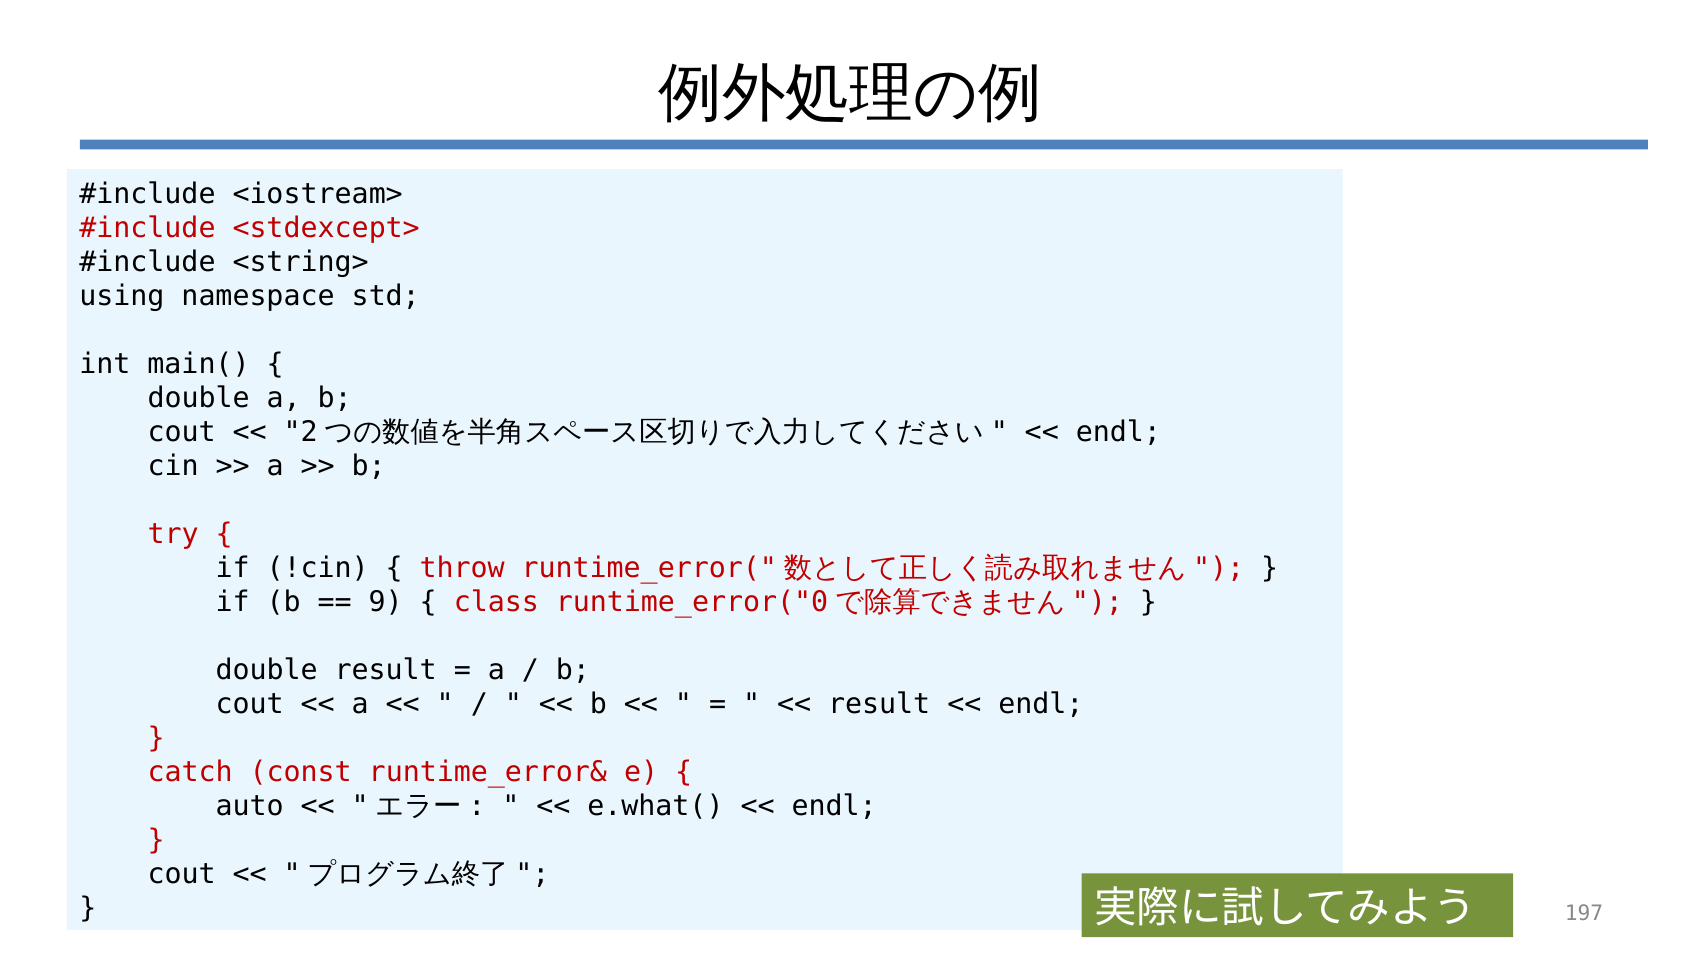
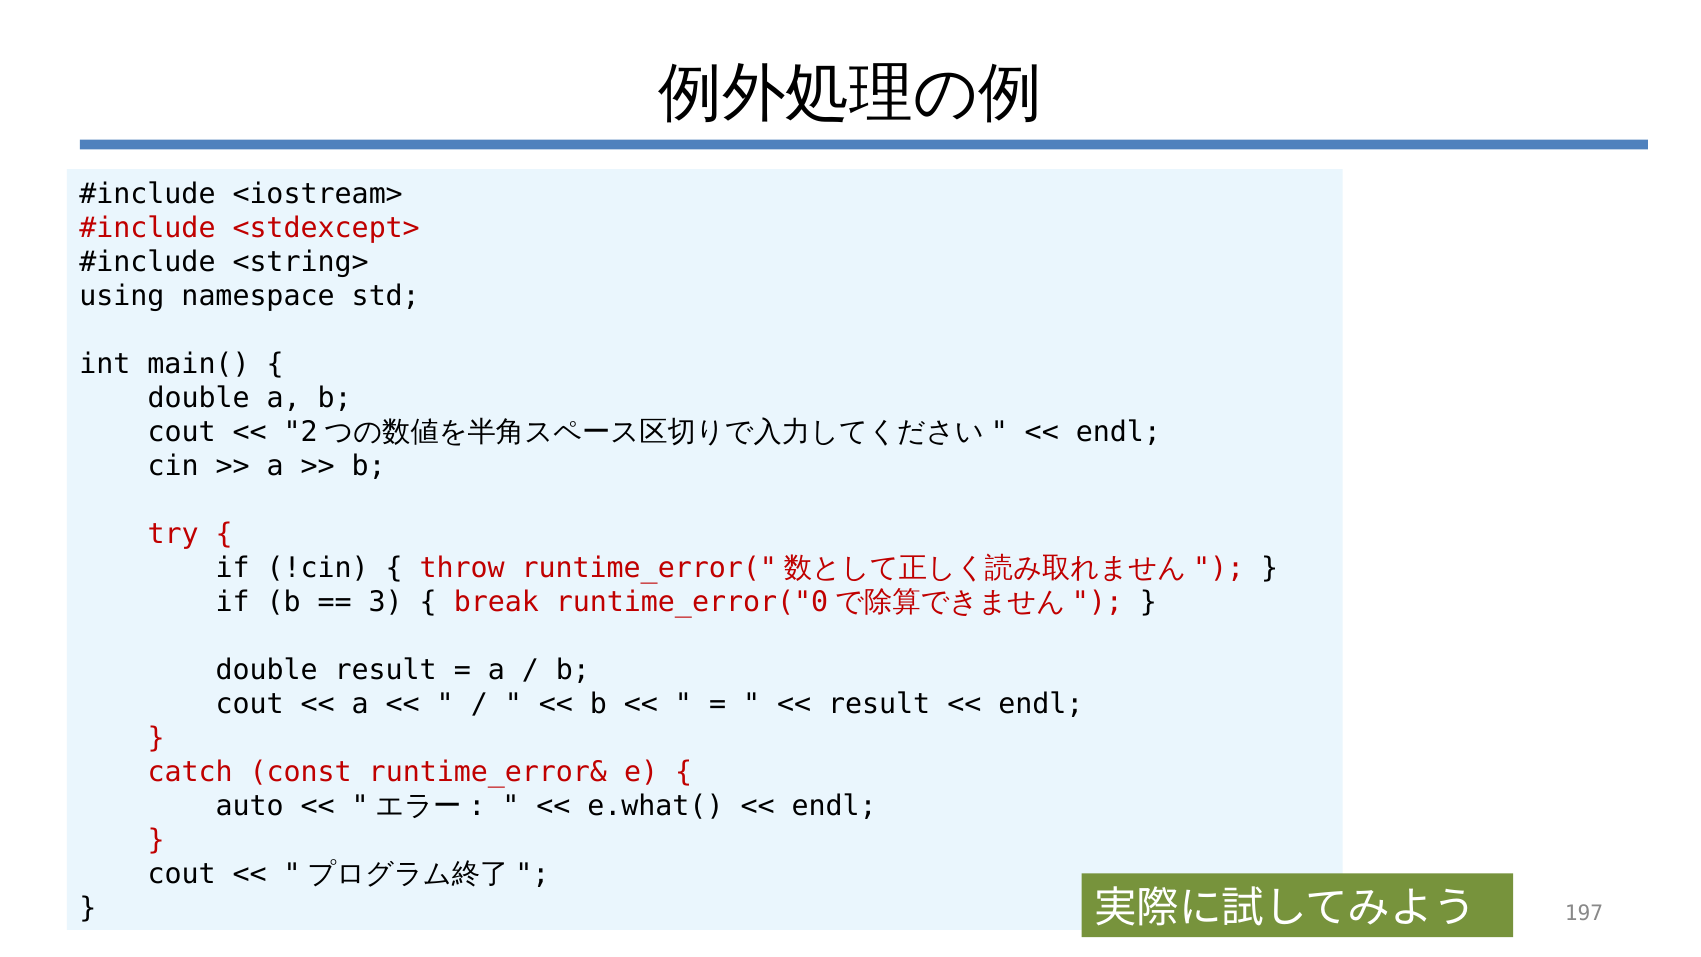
9: 9 -> 3
class: class -> break
